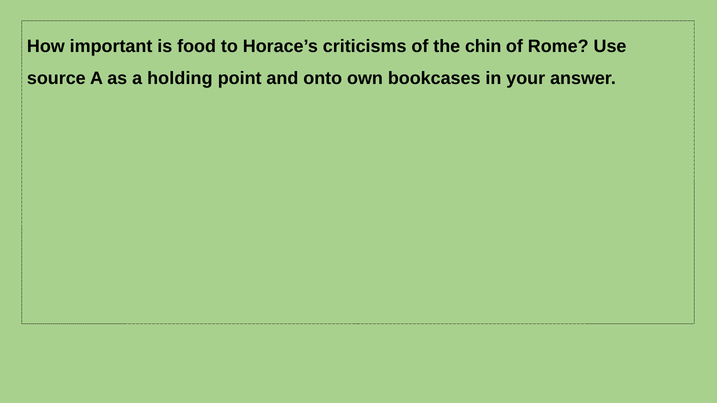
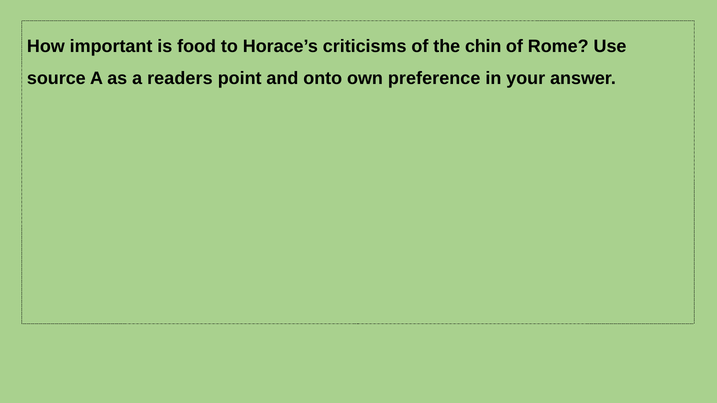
holding: holding -> readers
bookcases: bookcases -> preference
